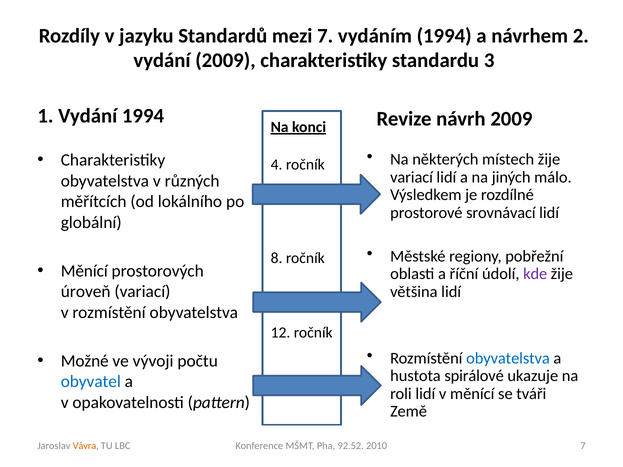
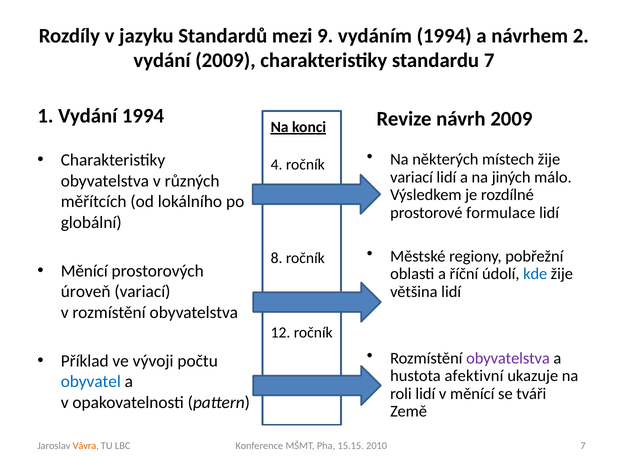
mezi 7: 7 -> 9
standardu 3: 3 -> 7
srovnávací: srovnávací -> formulace
kde colour: purple -> blue
obyvatelstva at (508, 358) colour: blue -> purple
Možné: Možné -> Příklad
spirálové: spirálové -> afektivní
92.52: 92.52 -> 15.15
